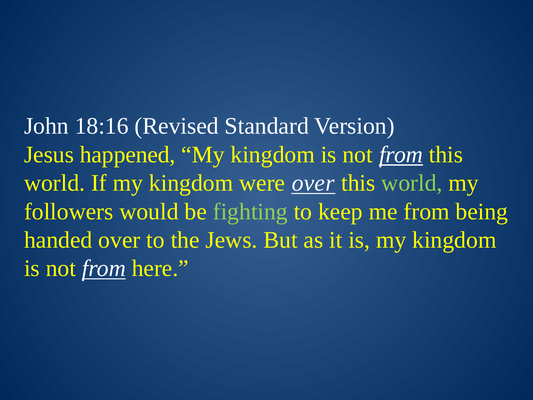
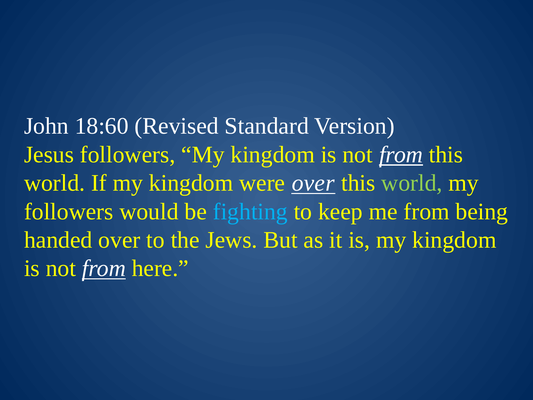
18:16: 18:16 -> 18:60
Jesus happened: happened -> followers
fighting colour: light green -> light blue
